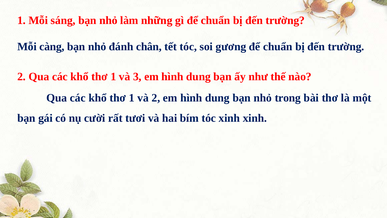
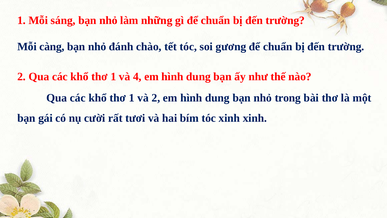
chân: chân -> chào
3: 3 -> 4
